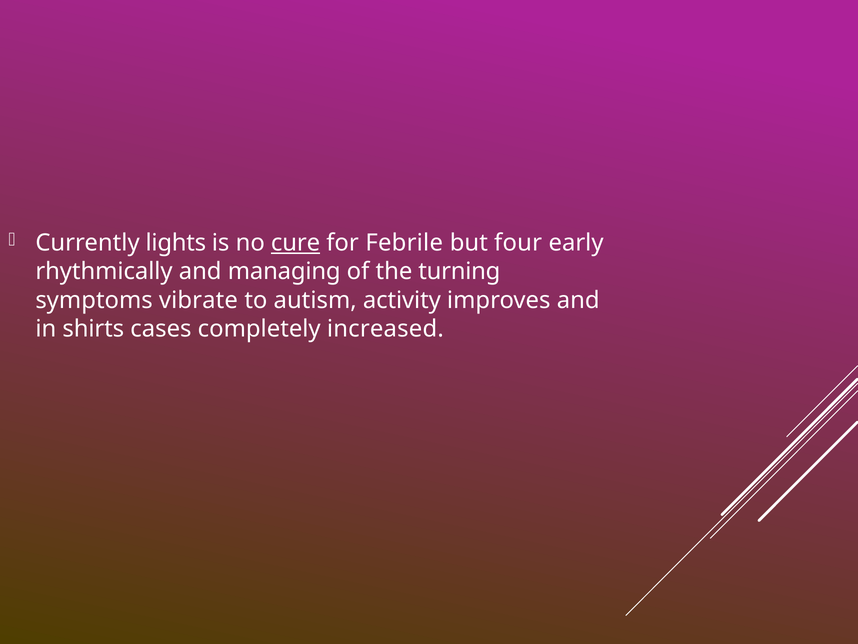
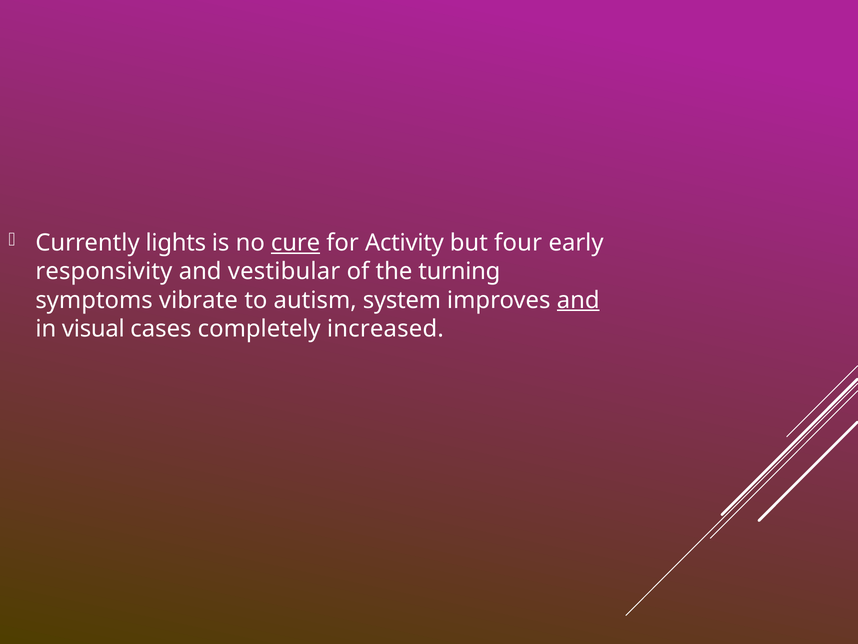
Febrile: Febrile -> Activity
rhythmically: rhythmically -> responsivity
managing: managing -> vestibular
activity: activity -> system
and at (578, 300) underline: none -> present
shirts: shirts -> visual
